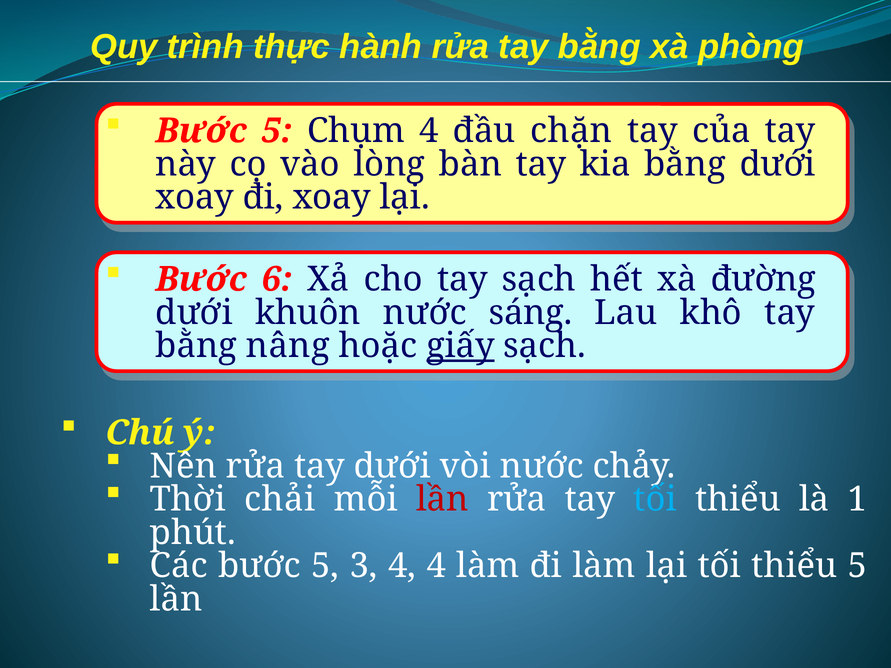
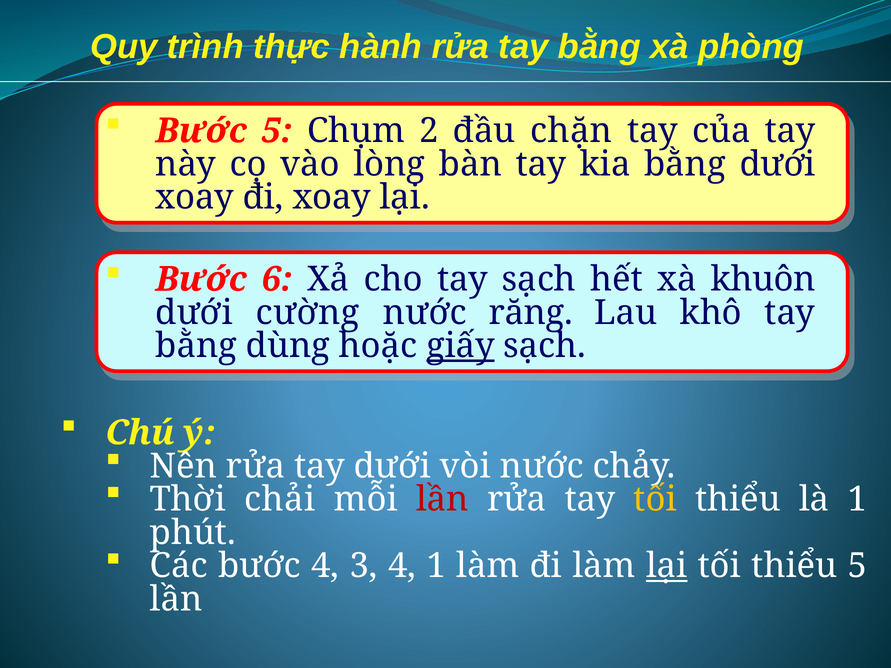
Chụm 4: 4 -> 2
đường: đường -> khuôn
khuôn: khuôn -> cường
sáng: sáng -> răng
nâng: nâng -> dùng
tối at (655, 500) colour: light blue -> yellow
Các bước 5: 5 -> 4
4 4: 4 -> 1
lại at (667, 566) underline: none -> present
